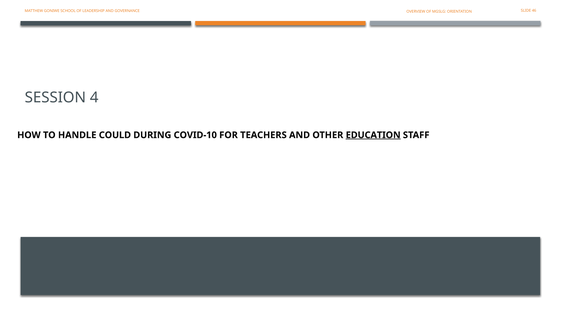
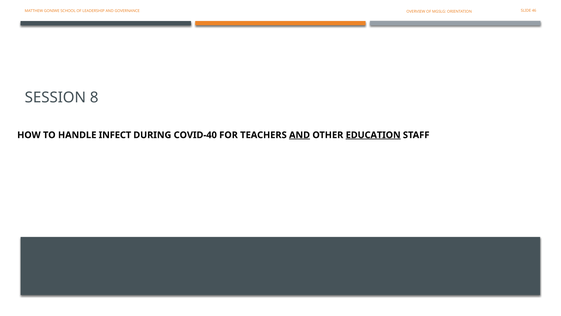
4: 4 -> 8
COULD: COULD -> INFECT
COVID-10: COVID-10 -> COVID-40
AND at (300, 135) underline: none -> present
